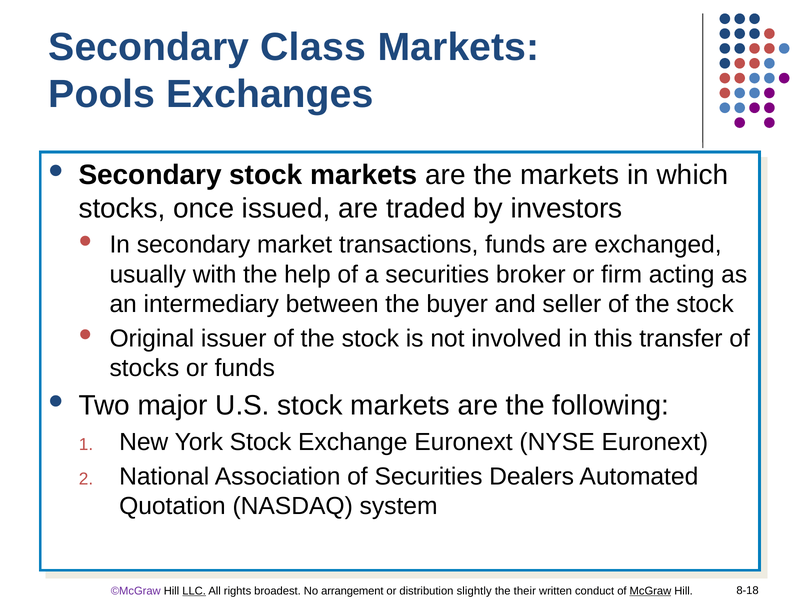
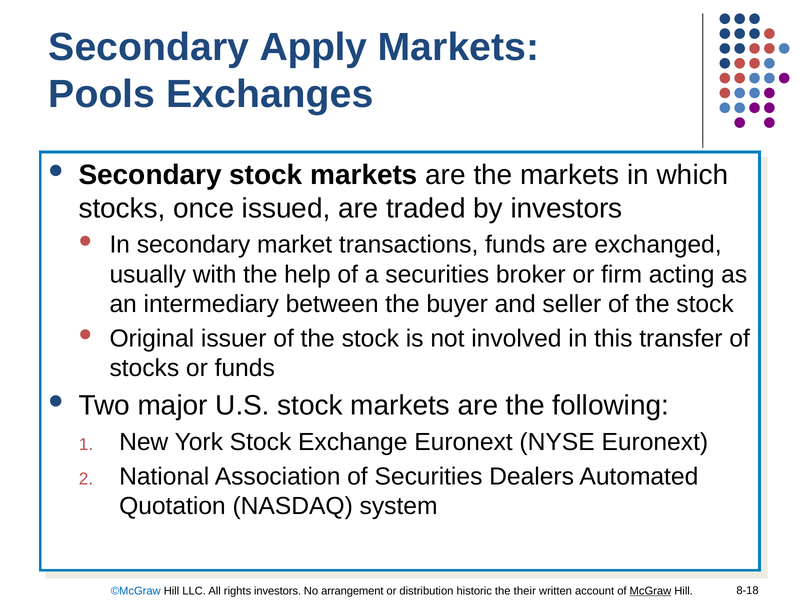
Class: Class -> Apply
©McGraw colour: purple -> blue
LLC underline: present -> none
rights broadest: broadest -> investors
slightly: slightly -> historic
conduct: conduct -> account
